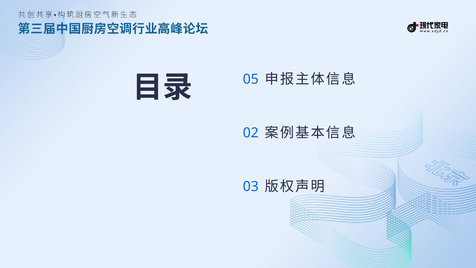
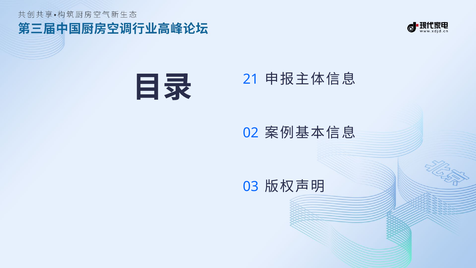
05: 05 -> 21
